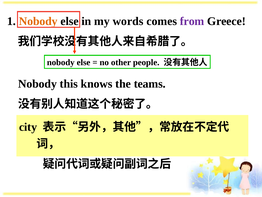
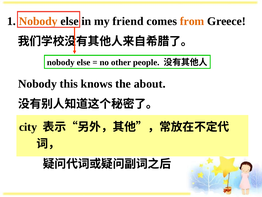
words: words -> friend
from colour: purple -> orange
teams: teams -> about
